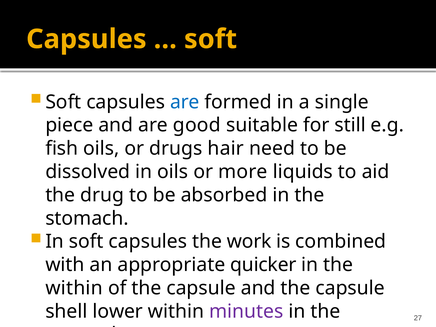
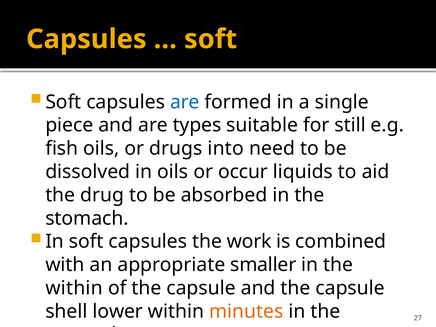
good: good -> types
hair: hair -> into
more: more -> occur
quicker: quicker -> smaller
minutes colour: purple -> orange
